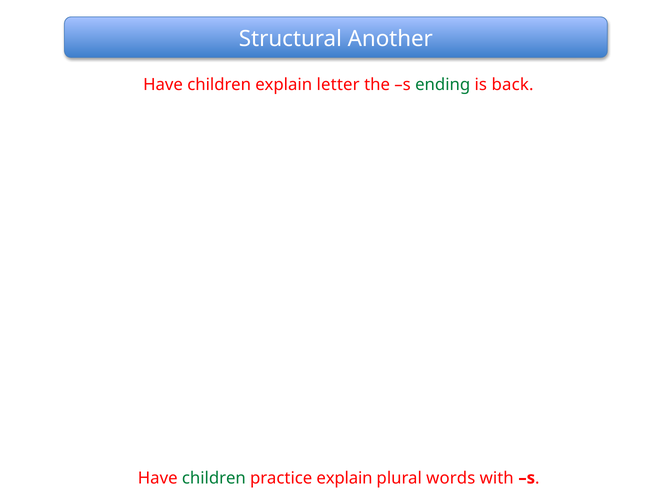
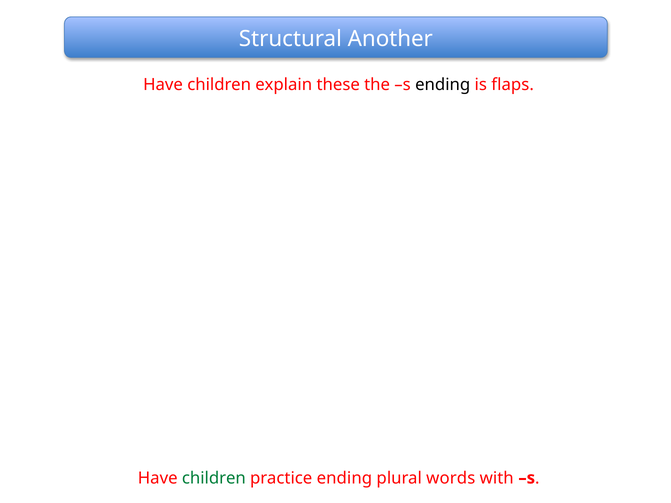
letter: letter -> these
ending at (443, 85) colour: green -> black
back: back -> flaps
practice explain: explain -> ending
